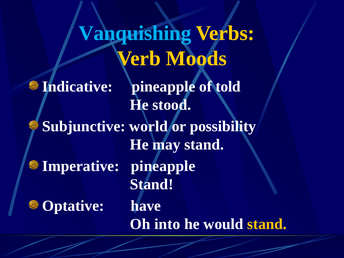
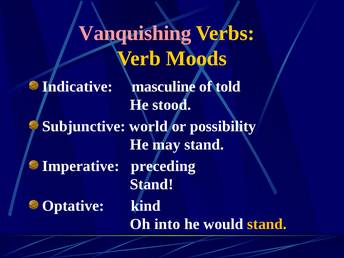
Vanquishing colour: light blue -> pink
Indicative pineapple: pineapple -> masculine
Imperative pineapple: pineapple -> preceding
have: have -> kind
